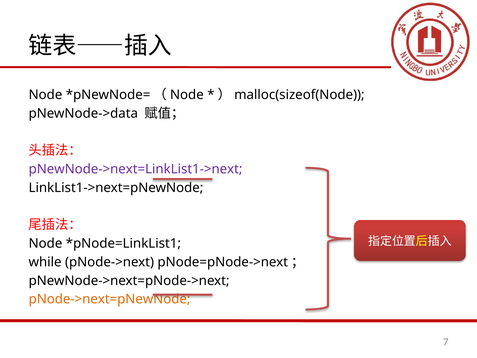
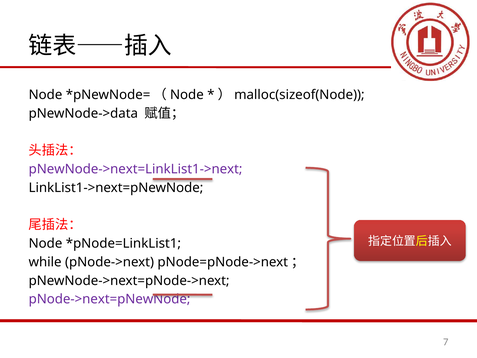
pNode->next=pNewNode colour: orange -> purple
